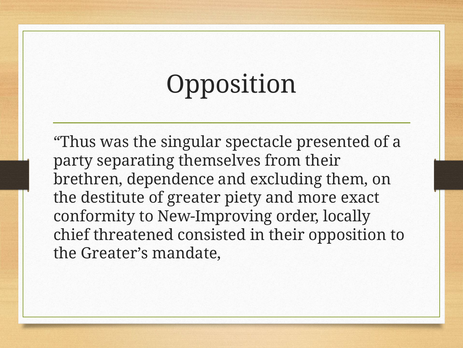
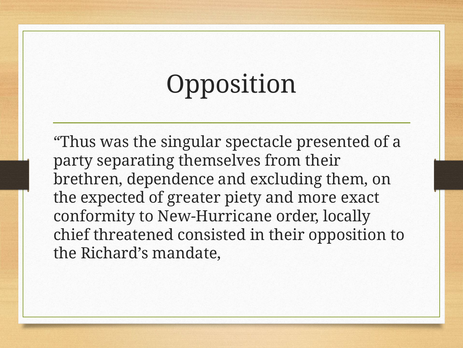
destitute: destitute -> expected
New-Improving: New-Improving -> New-Hurricane
Greater’s: Greater’s -> Richard’s
